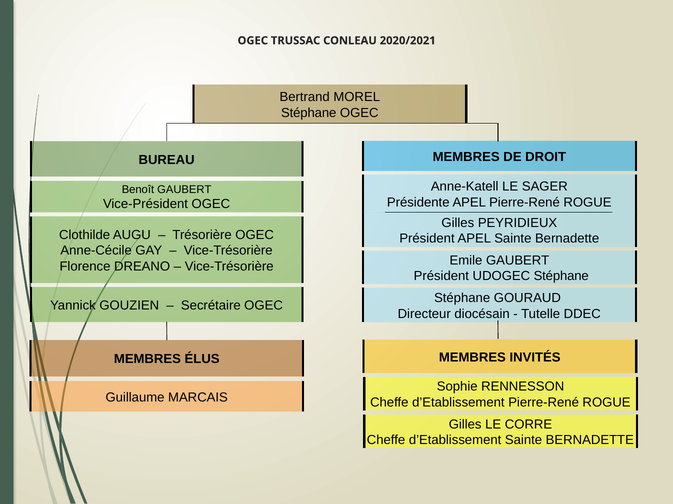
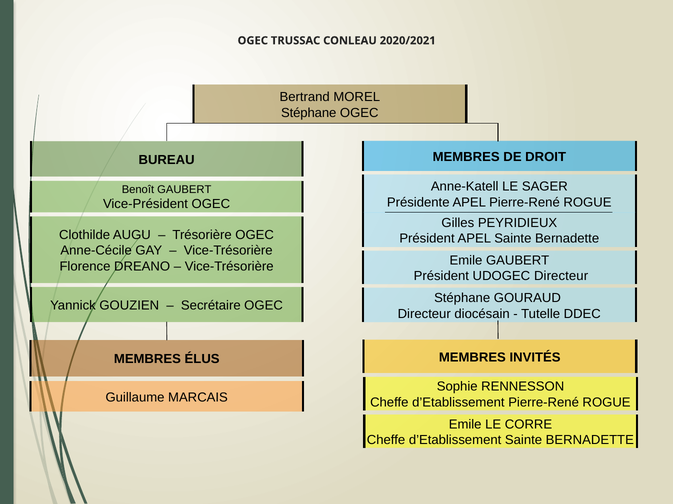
UDOGEC Stéphane: Stéphane -> Directeur
Gilles at (465, 425): Gilles -> Emile
